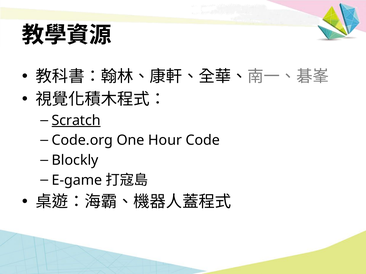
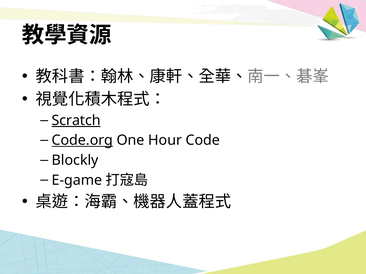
Code.org underline: none -> present
